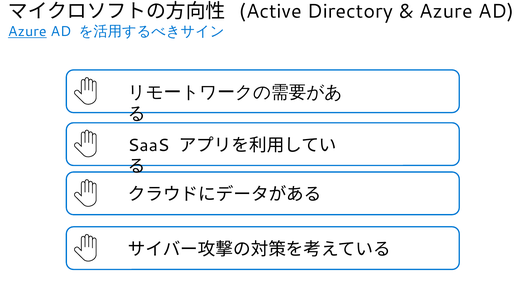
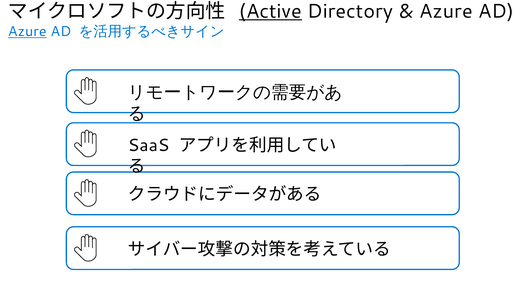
Active underline: none -> present
